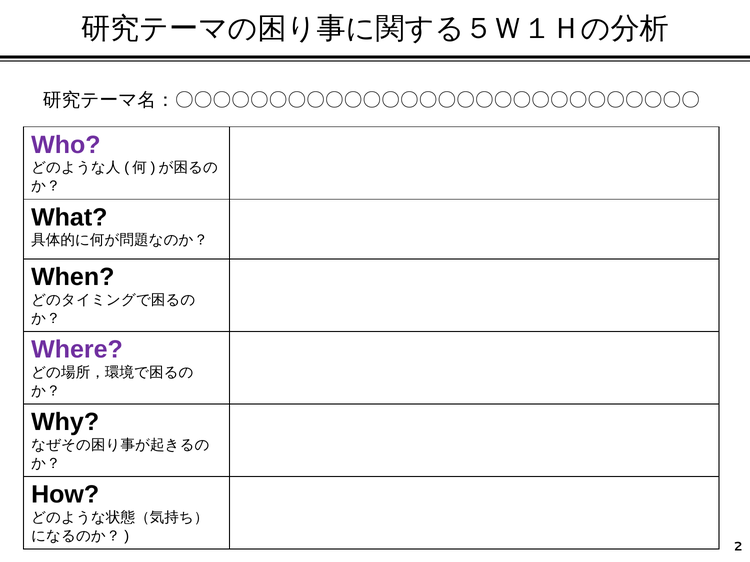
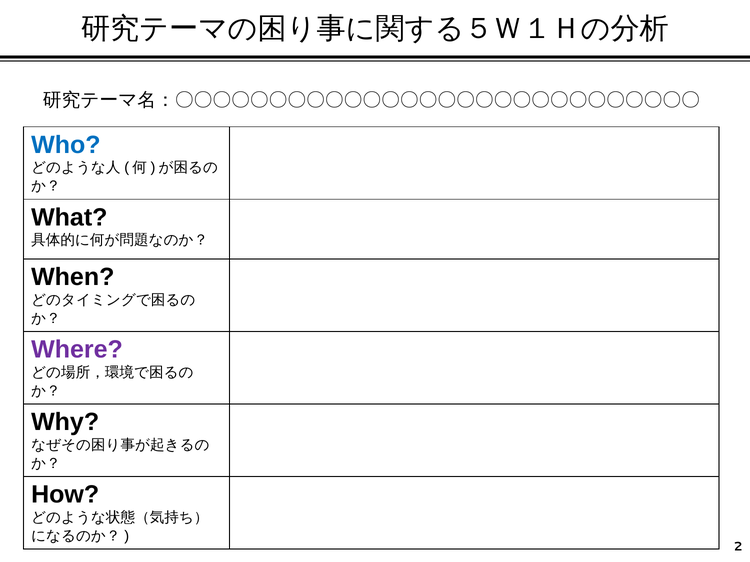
Who colour: purple -> blue
